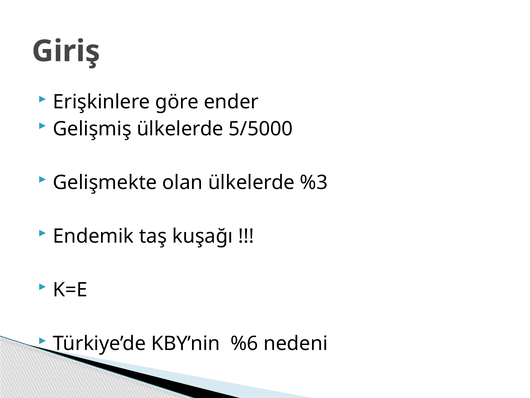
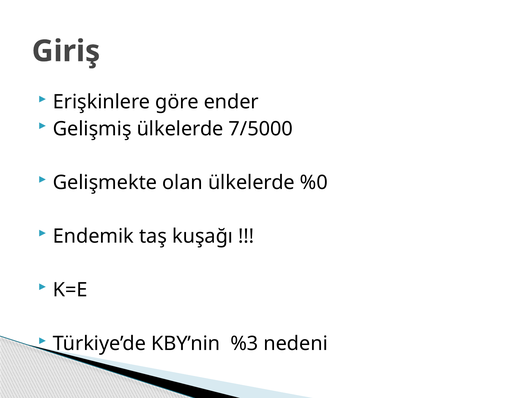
5/5000: 5/5000 -> 7/5000
%3: %3 -> %0
%6: %6 -> %3
